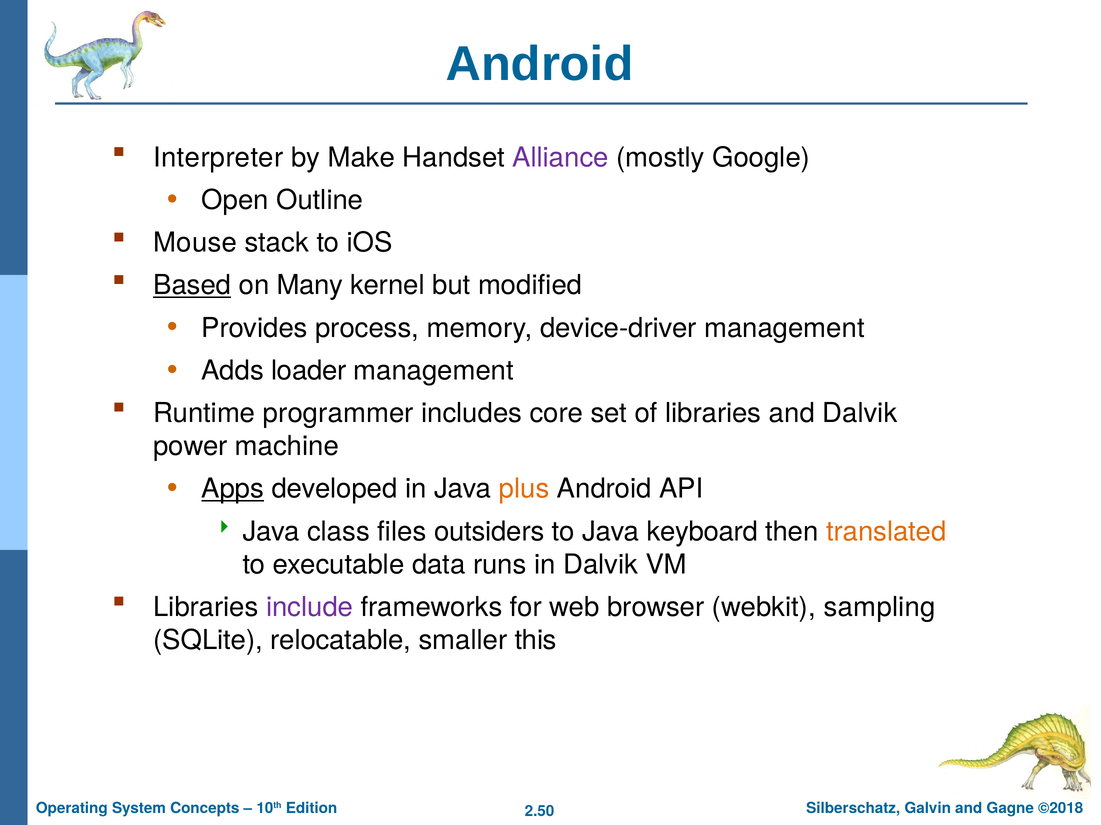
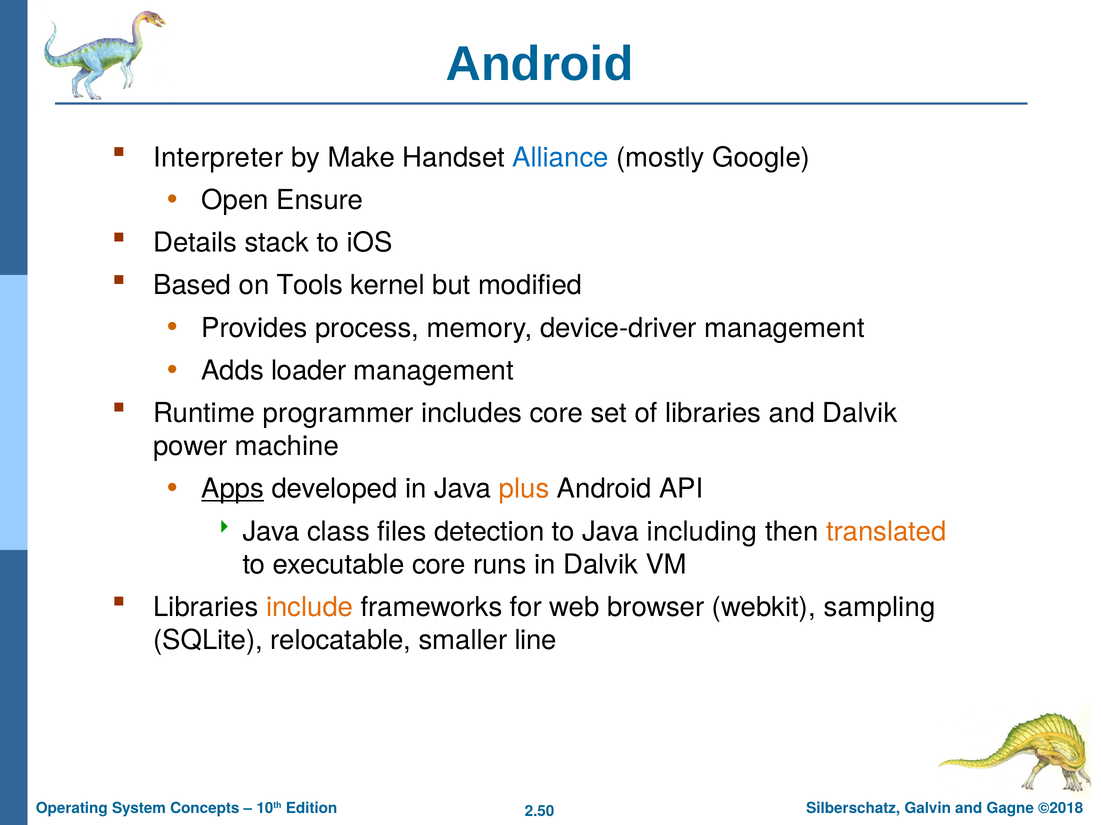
Alliance colour: purple -> blue
Outline: Outline -> Ensure
Mouse: Mouse -> Details
Based underline: present -> none
Many: Many -> Tools
outsiders: outsiders -> detection
keyboard: keyboard -> including
executable data: data -> core
include colour: purple -> orange
this: this -> line
